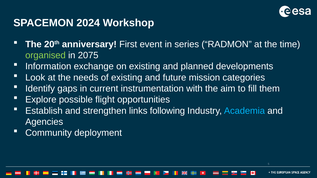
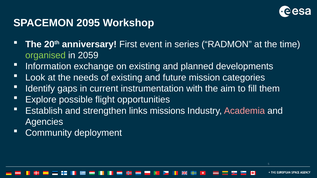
2024: 2024 -> 2095
2075: 2075 -> 2059
following: following -> missions
Academia colour: light blue -> pink
